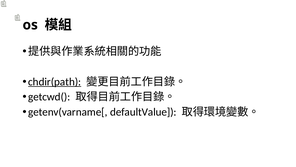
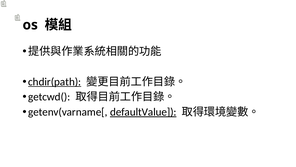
defaultValue underline: none -> present
